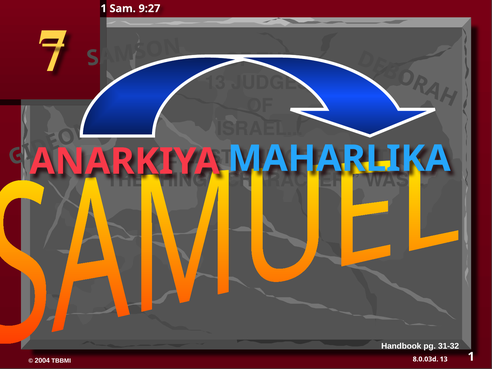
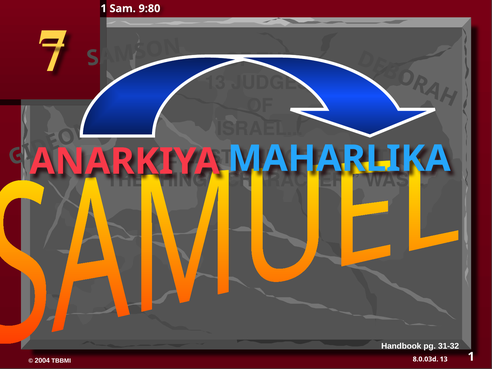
9:27: 9:27 -> 9:80
